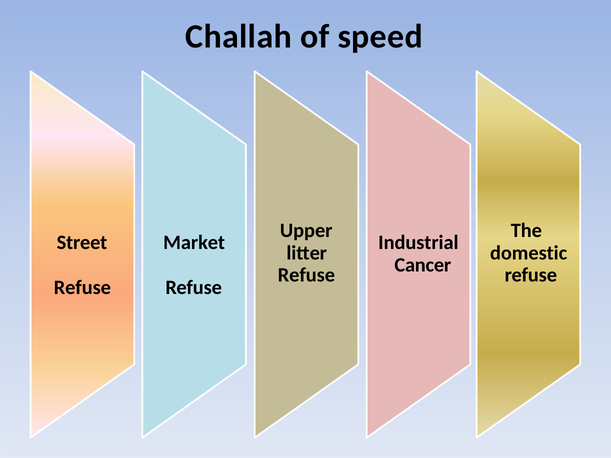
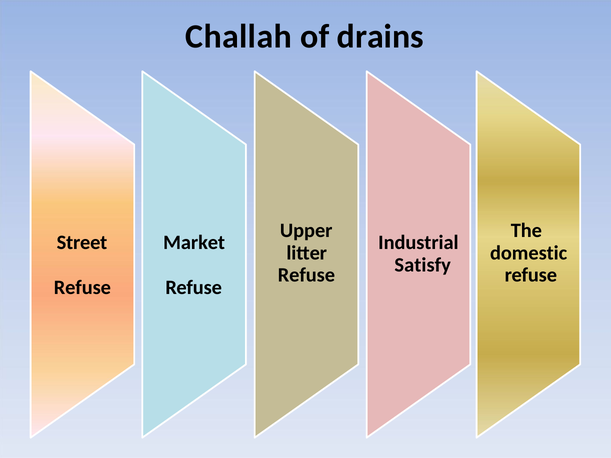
speed: speed -> drains
Cancer: Cancer -> Satisfy
